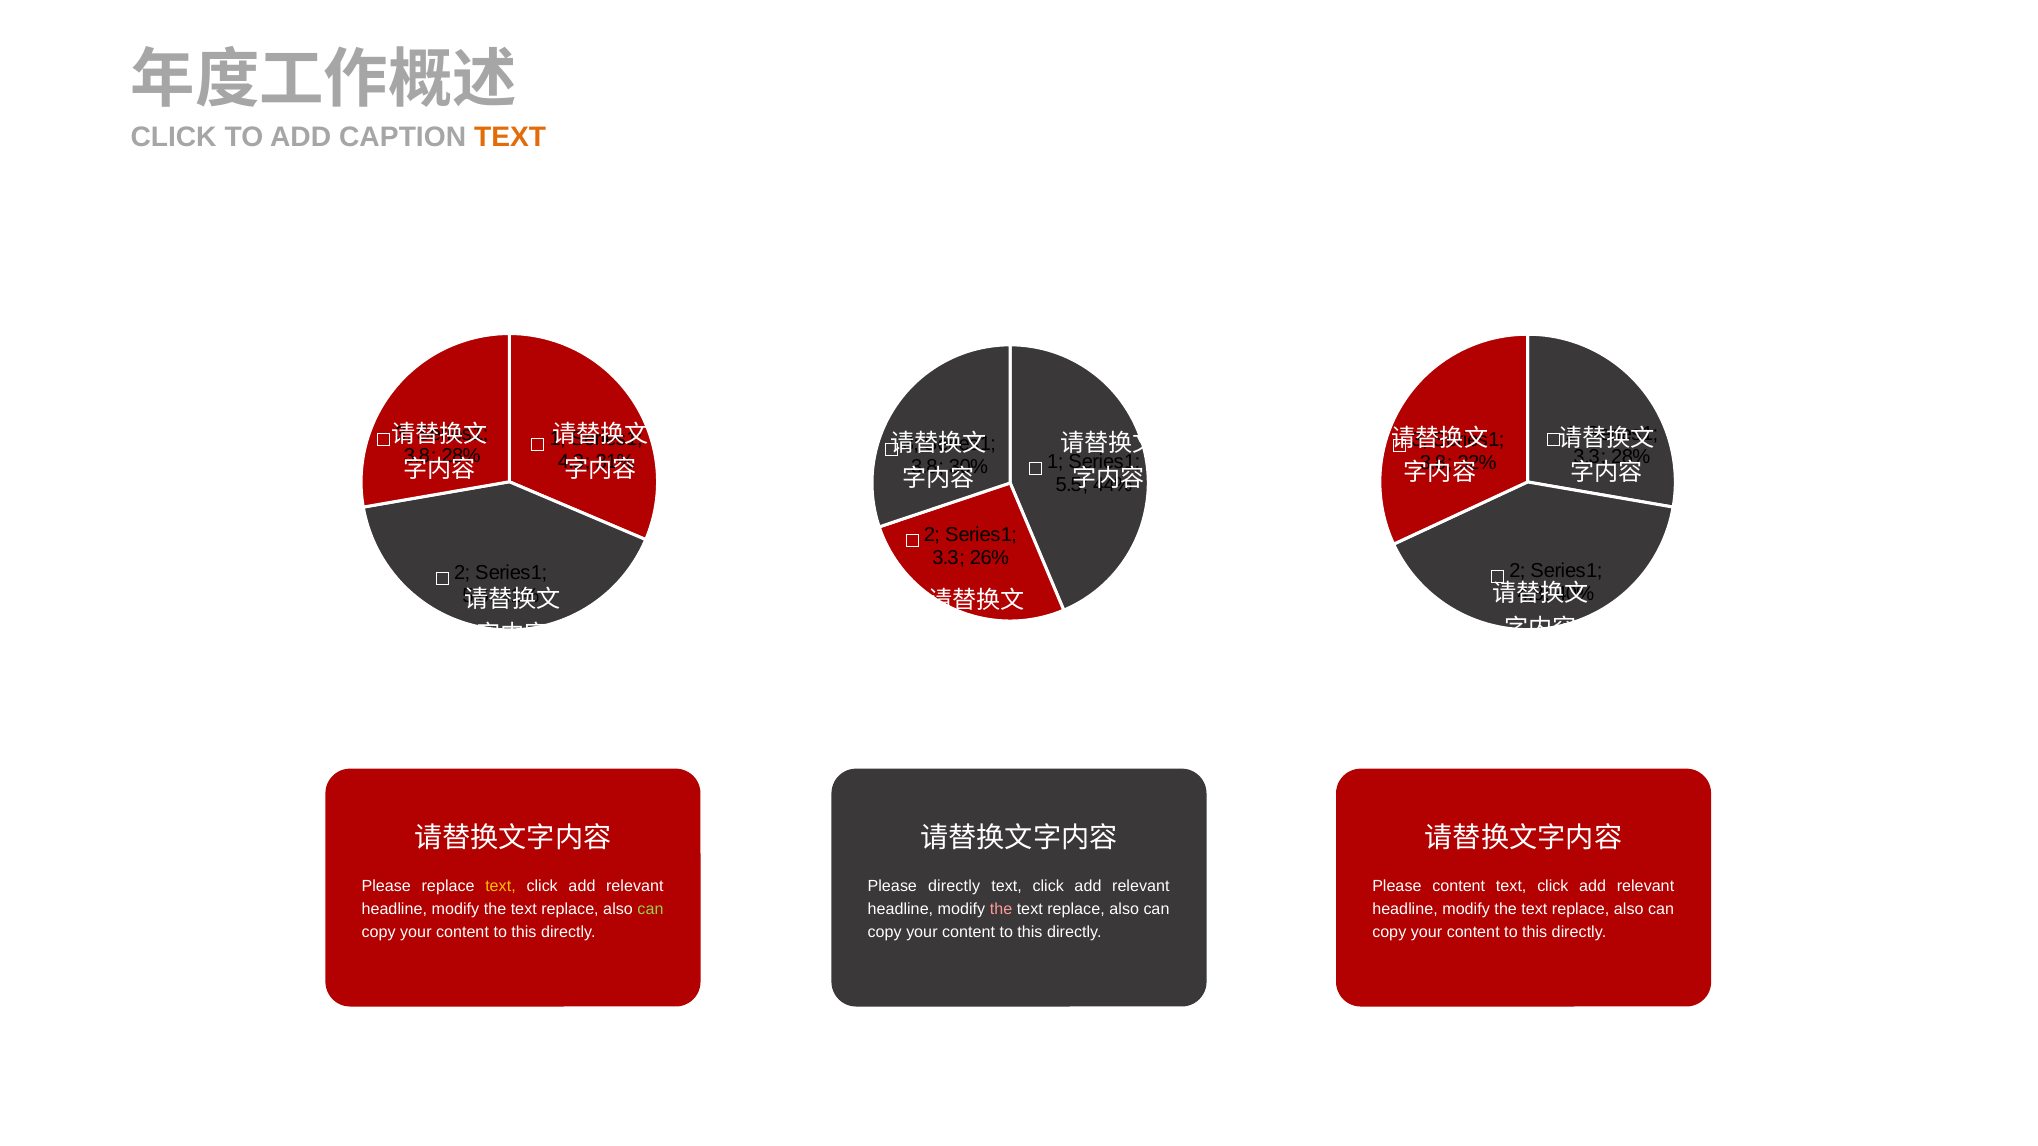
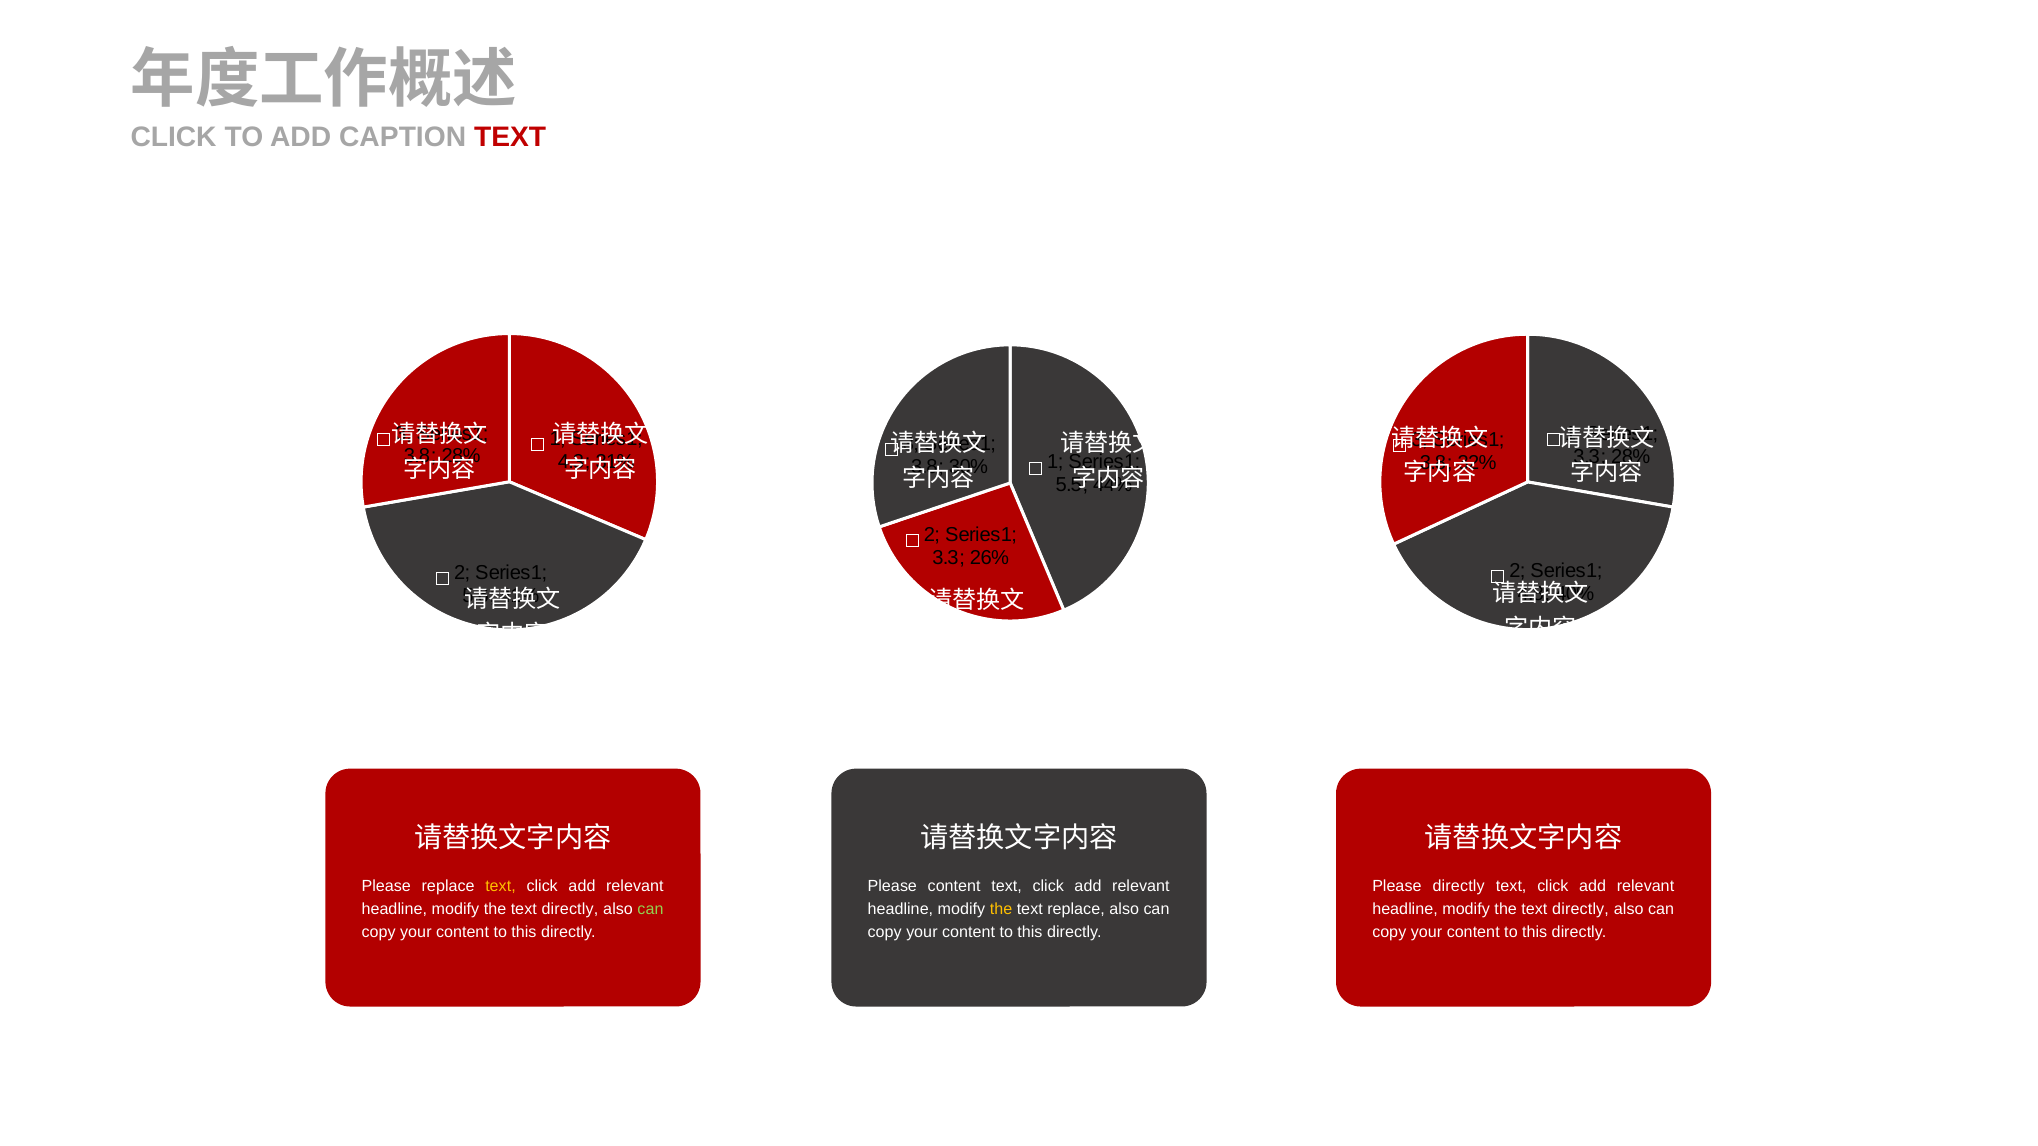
TEXT at (510, 137) colour: orange -> red
Please directly: directly -> content
Please content: content -> directly
replace at (570, 910): replace -> directly
the at (1001, 910) colour: pink -> yellow
replace at (1581, 910): replace -> directly
